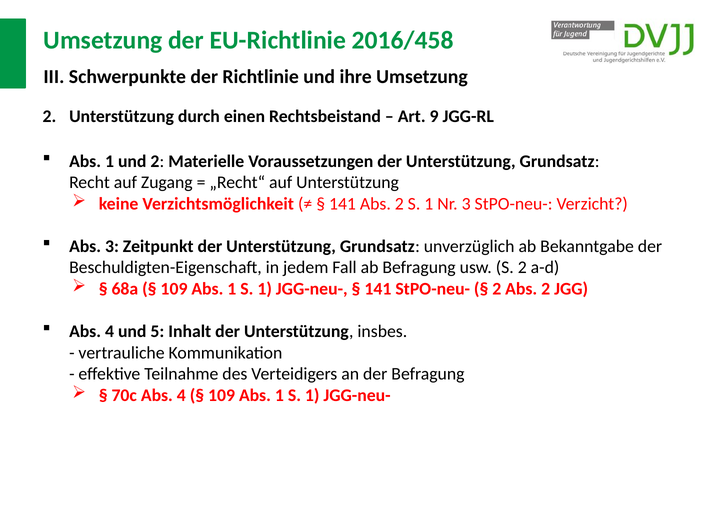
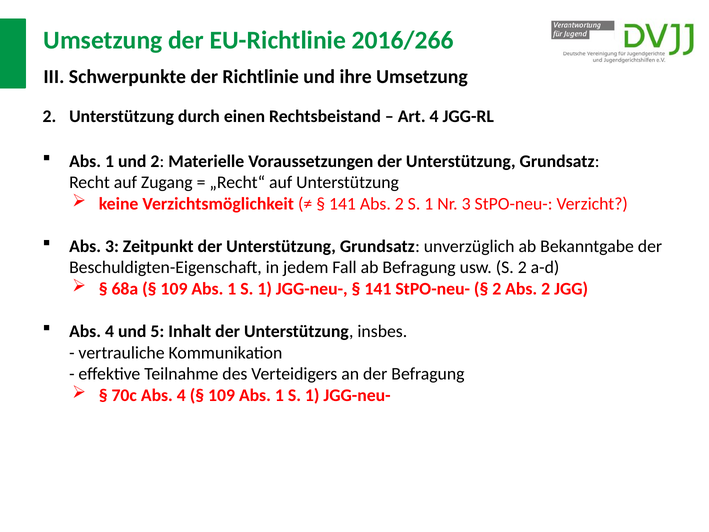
2016/458: 2016/458 -> 2016/266
Art 9: 9 -> 4
